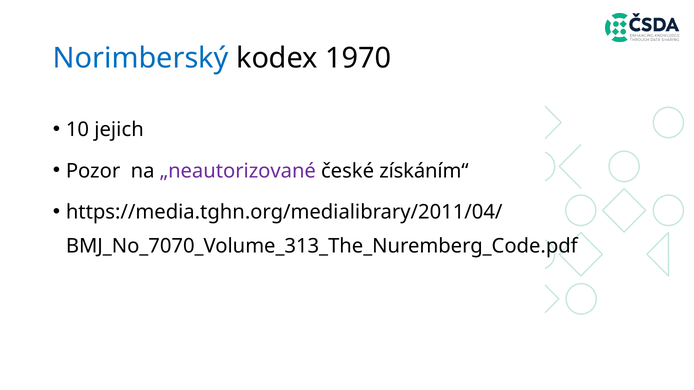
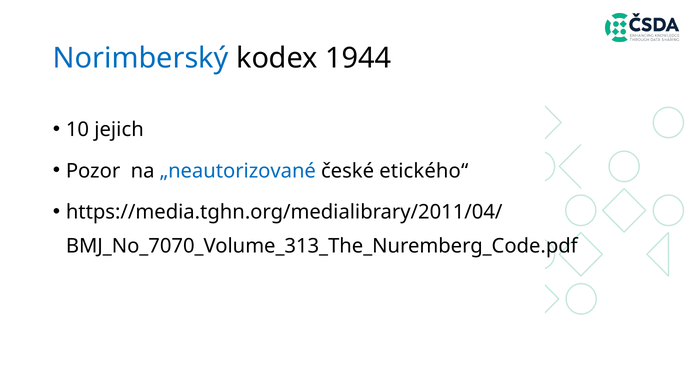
1970: 1970 -> 1944
„neautorizované colour: purple -> blue
získáním“: získáním“ -> etického“
